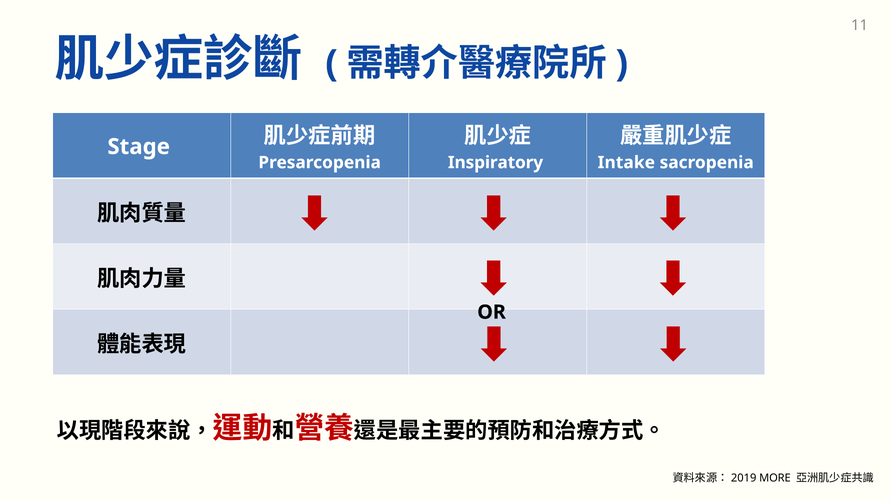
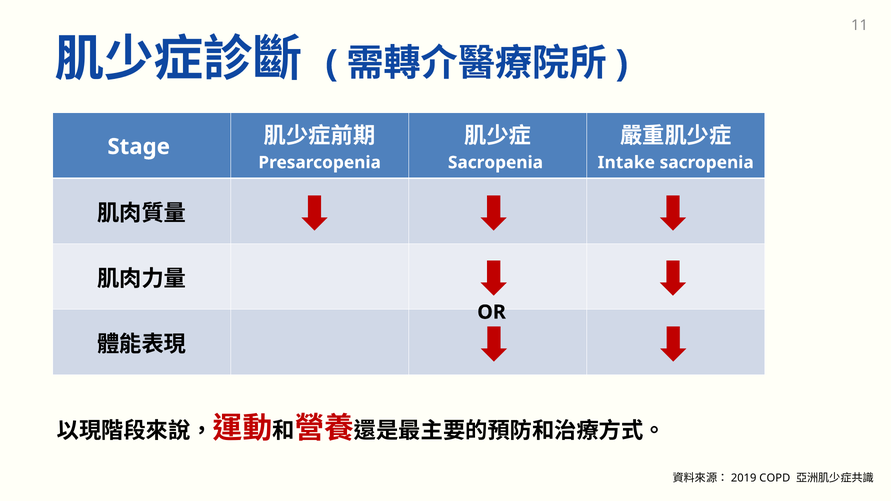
Inspiratory at (496, 163): Inspiratory -> Sacropenia
MORE: MORE -> COPD
